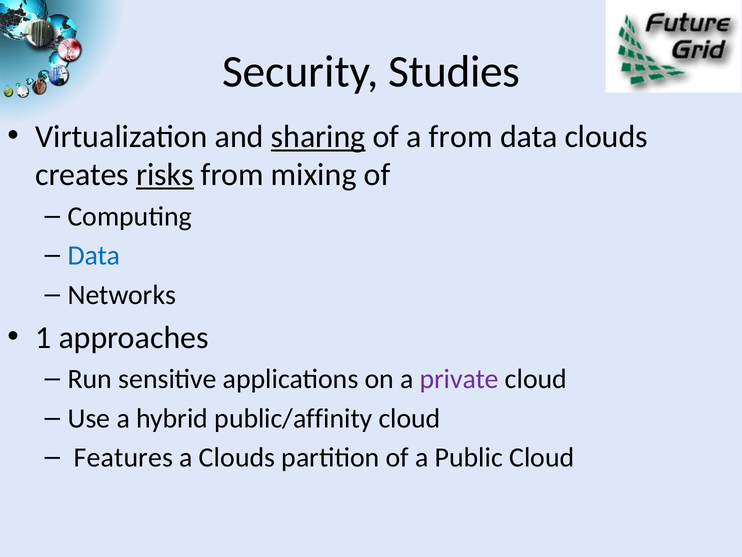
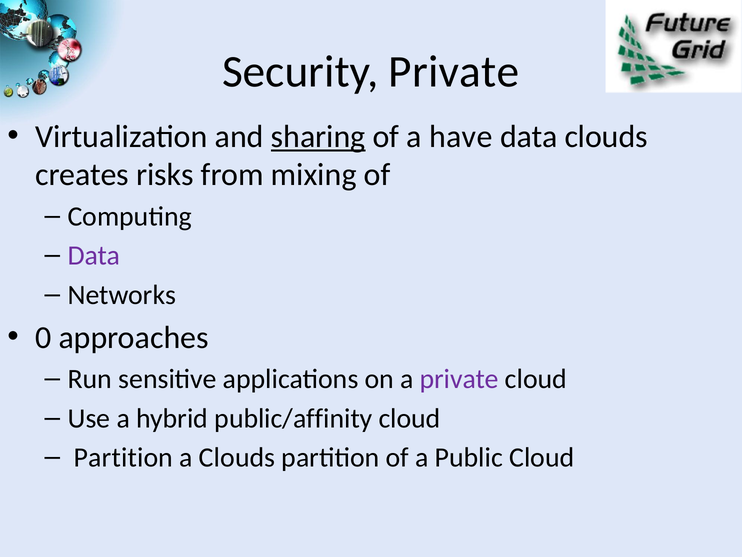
Security Studies: Studies -> Private
a from: from -> have
risks underline: present -> none
Data at (94, 255) colour: blue -> purple
1: 1 -> 0
Features at (123, 457): Features -> Partition
